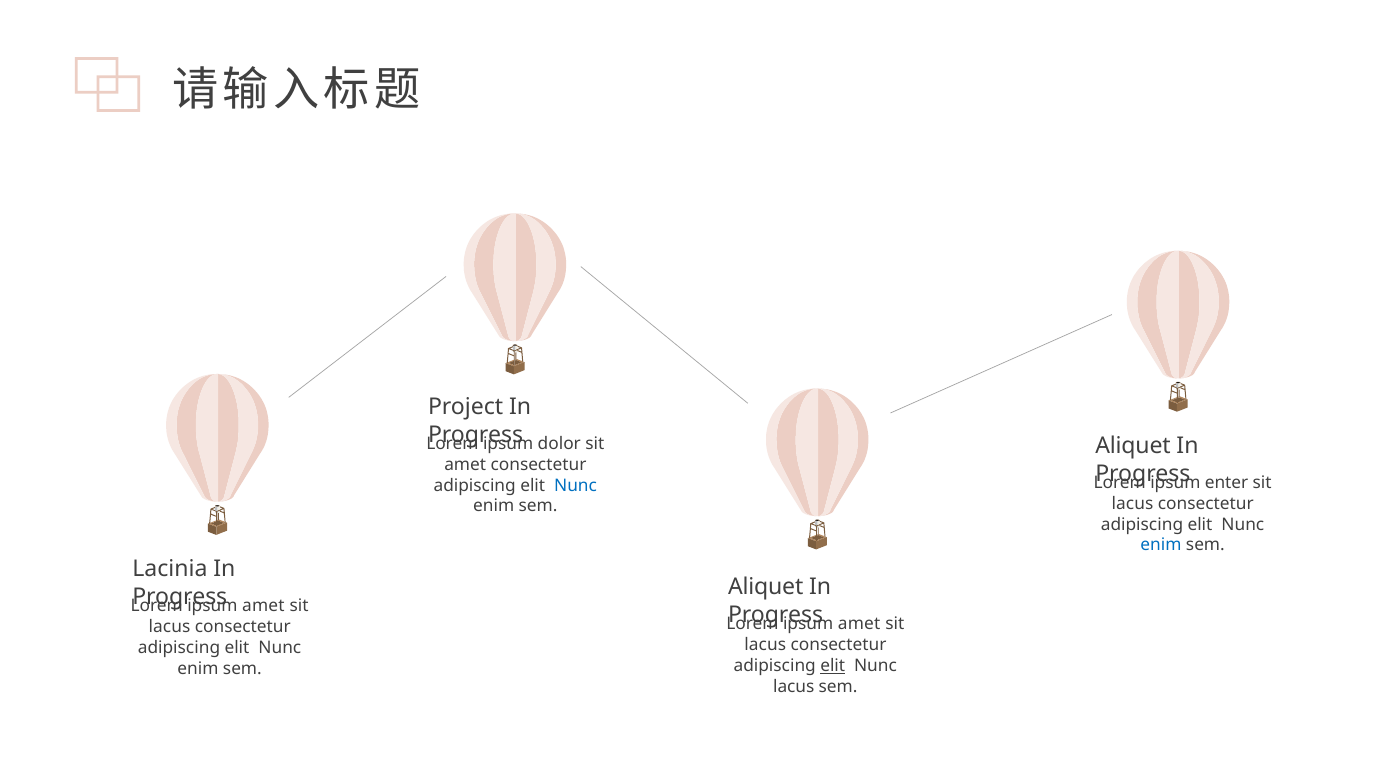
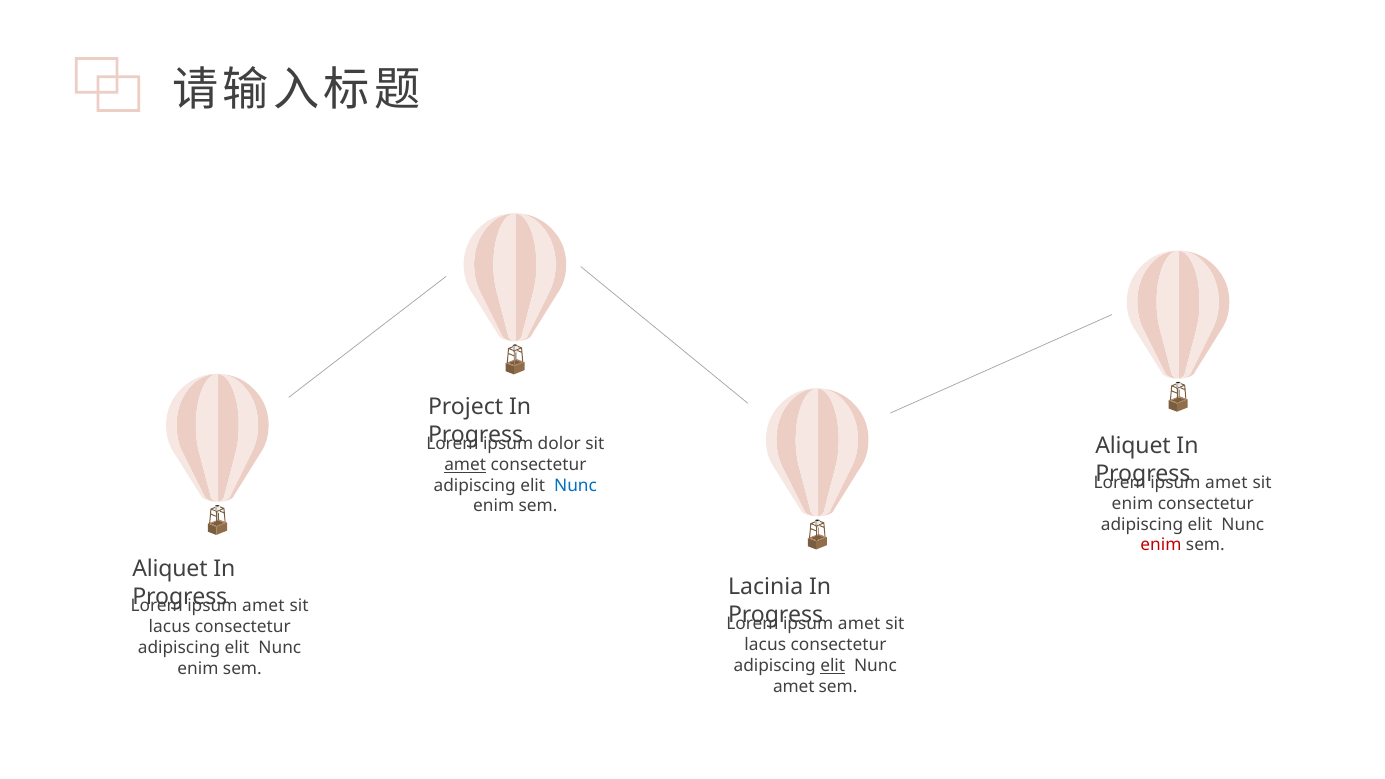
amet at (465, 465) underline: none -> present
enter at (1227, 483): enter -> amet
lacus at (1132, 504): lacus -> enim
enim at (1161, 545) colour: blue -> red
Lacinia at (170, 569): Lacinia -> Aliquet
Aliquet at (766, 587): Aliquet -> Lacinia
lacus at (794, 687): lacus -> amet
